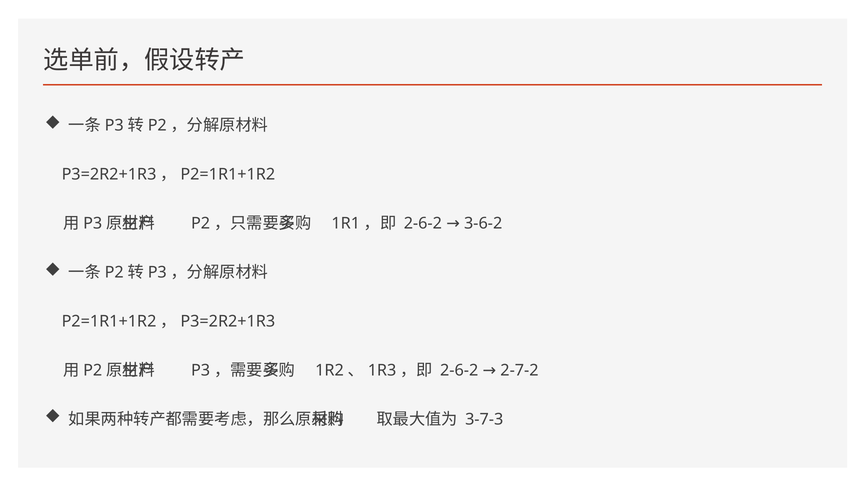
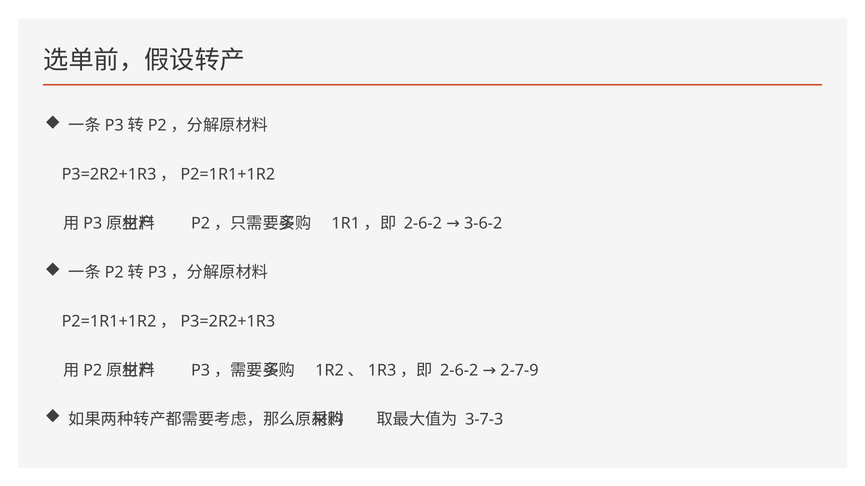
2-7-2: 2-7-2 -> 2-7-9
